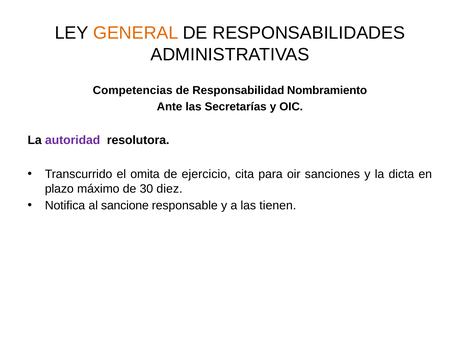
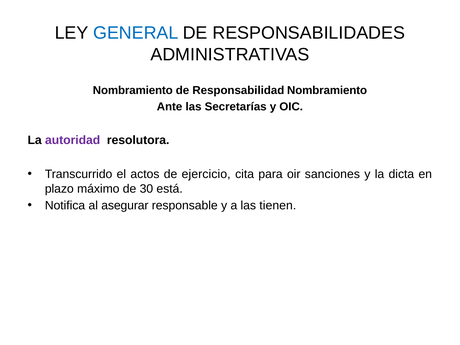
GENERAL colour: orange -> blue
Competencias at (133, 91): Competencias -> Nombramiento
omita: omita -> actos
diez: diez -> está
sancione: sancione -> asegurar
